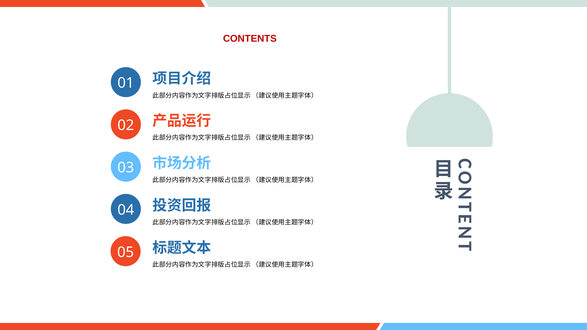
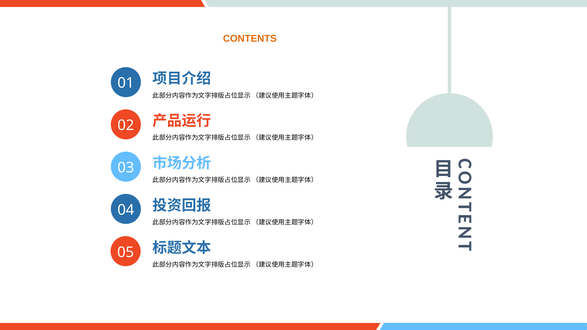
CONTENTS colour: red -> orange
